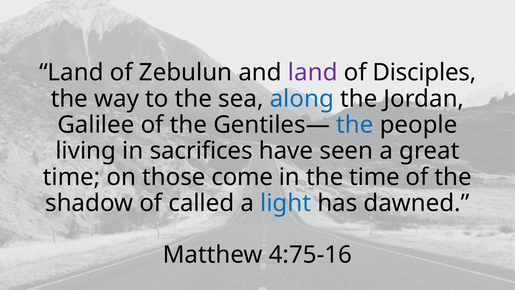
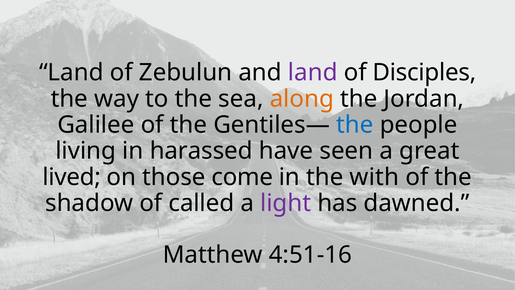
along colour: blue -> orange
sacrifices: sacrifices -> harassed
time at (72, 177): time -> lived
the time: time -> with
light colour: blue -> purple
4:75-16: 4:75-16 -> 4:51-16
